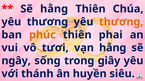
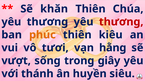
Sẽ hằng: hằng -> khăn
thương at (121, 22) colour: orange -> red
phai: phai -> kiêu
ngây: ngây -> vượt
